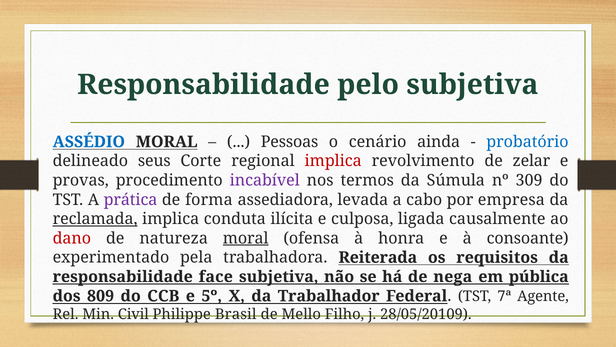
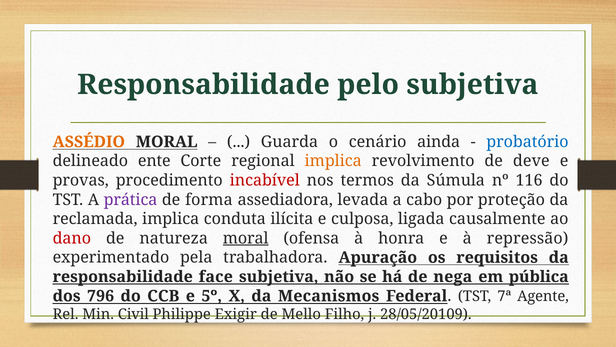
ASSÉDIO colour: blue -> orange
Pessoas: Pessoas -> Guarda
seus: seus -> ente
implica at (333, 161) colour: red -> orange
zelar: zelar -> deve
incabível colour: purple -> red
309: 309 -> 116
empresa: empresa -> proteção
reclamada underline: present -> none
consoante: consoante -> repressão
Reiterada: Reiterada -> Apuração
809: 809 -> 796
Trabalhador: Trabalhador -> Mecanismos
Brasil: Brasil -> Exigir
